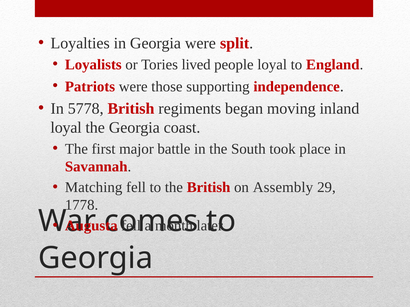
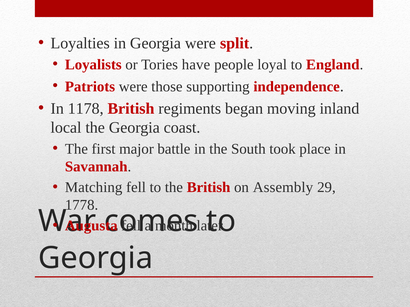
lived: lived -> have
5778: 5778 -> 1178
loyal at (66, 128): loyal -> local
